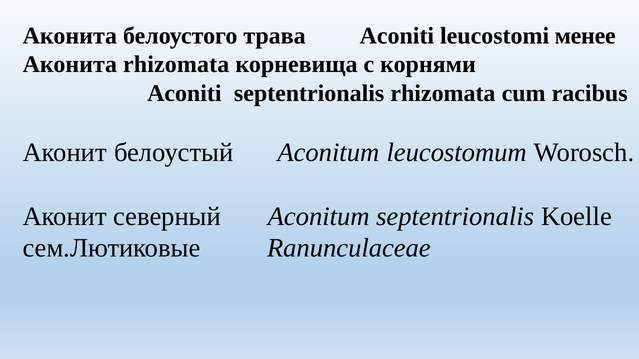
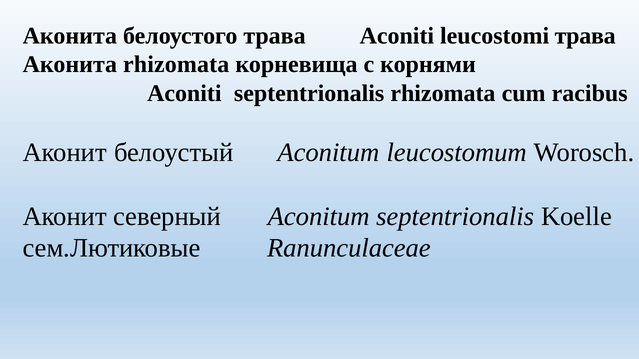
leucostomi менее: менее -> трава
